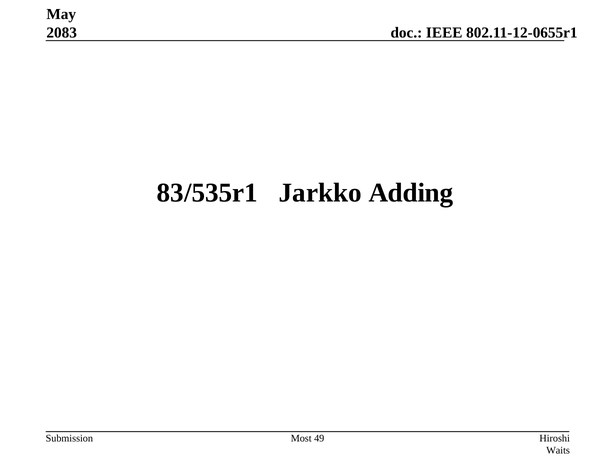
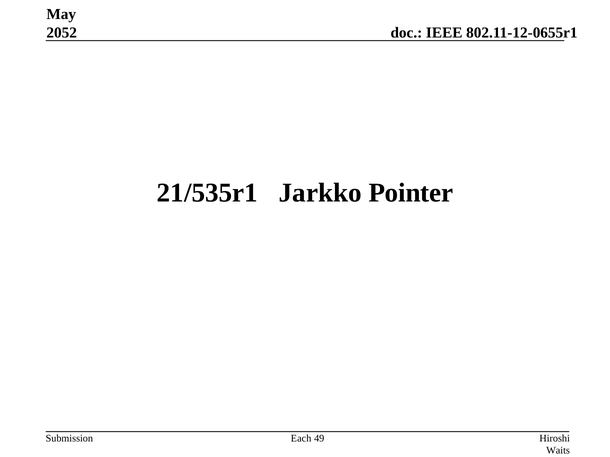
2083: 2083 -> 2052
83/535r1: 83/535r1 -> 21/535r1
Adding: Adding -> Pointer
Most: Most -> Each
